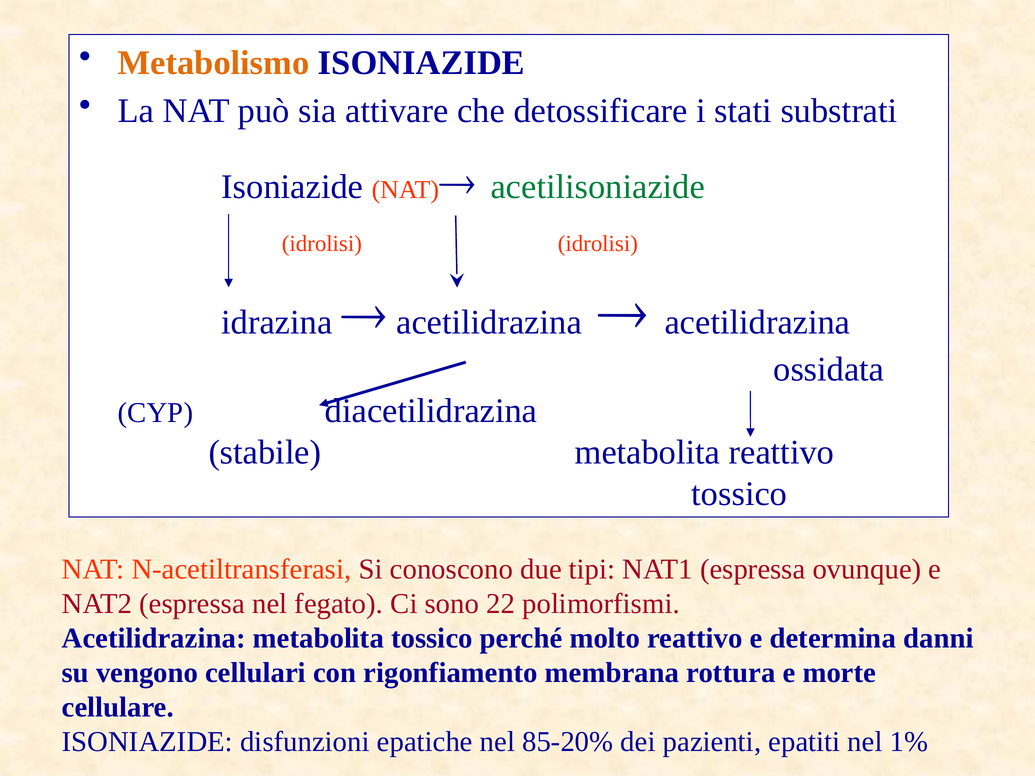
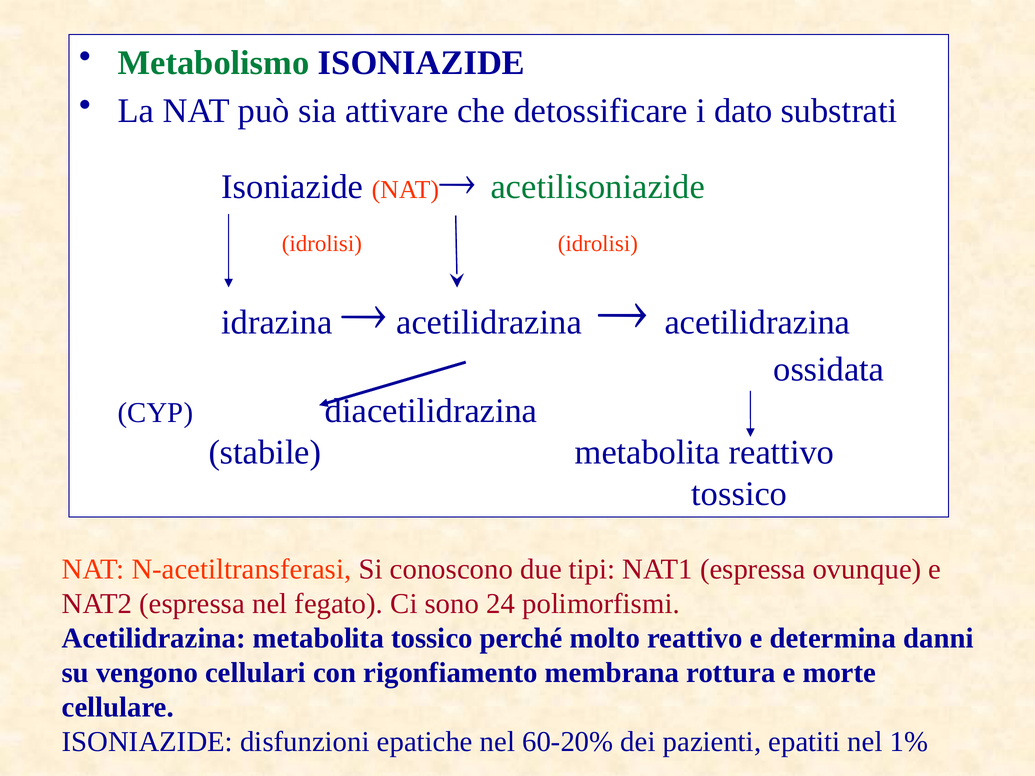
Metabolismo colour: orange -> green
stati: stati -> dato
22: 22 -> 24
85-20%: 85-20% -> 60-20%
